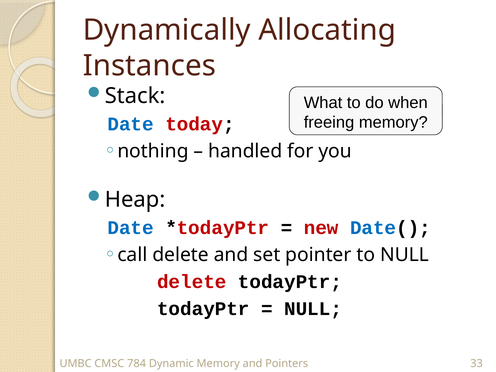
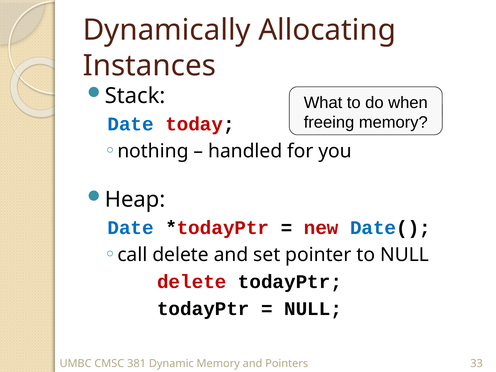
784: 784 -> 381
